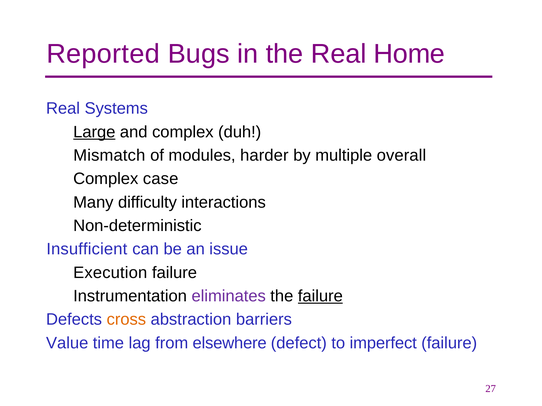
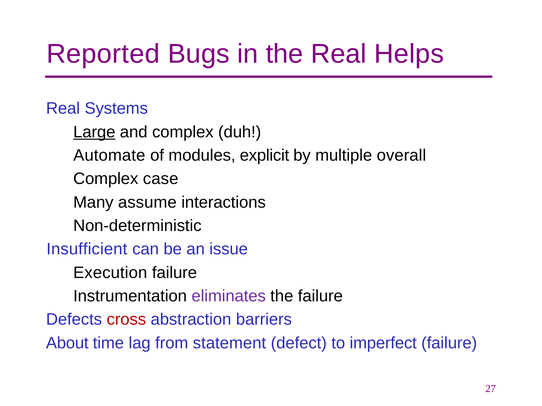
Home: Home -> Helps
Mismatch: Mismatch -> Automate
harder: harder -> explicit
difficulty: difficulty -> assume
failure at (320, 296) underline: present -> none
cross colour: orange -> red
Value: Value -> About
elsewhere: elsewhere -> statement
